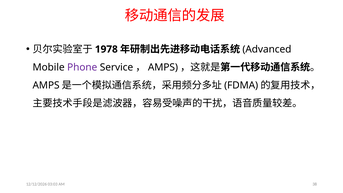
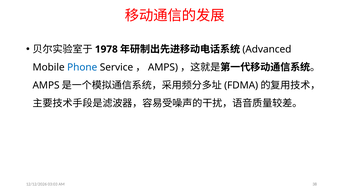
Phone colour: purple -> blue
